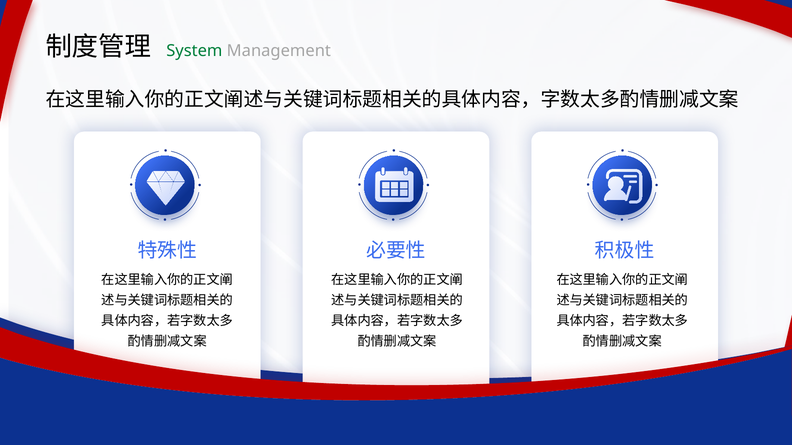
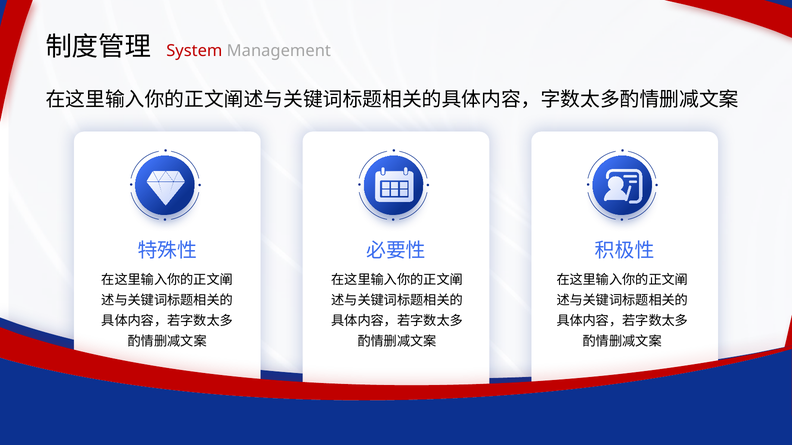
System colour: green -> red
